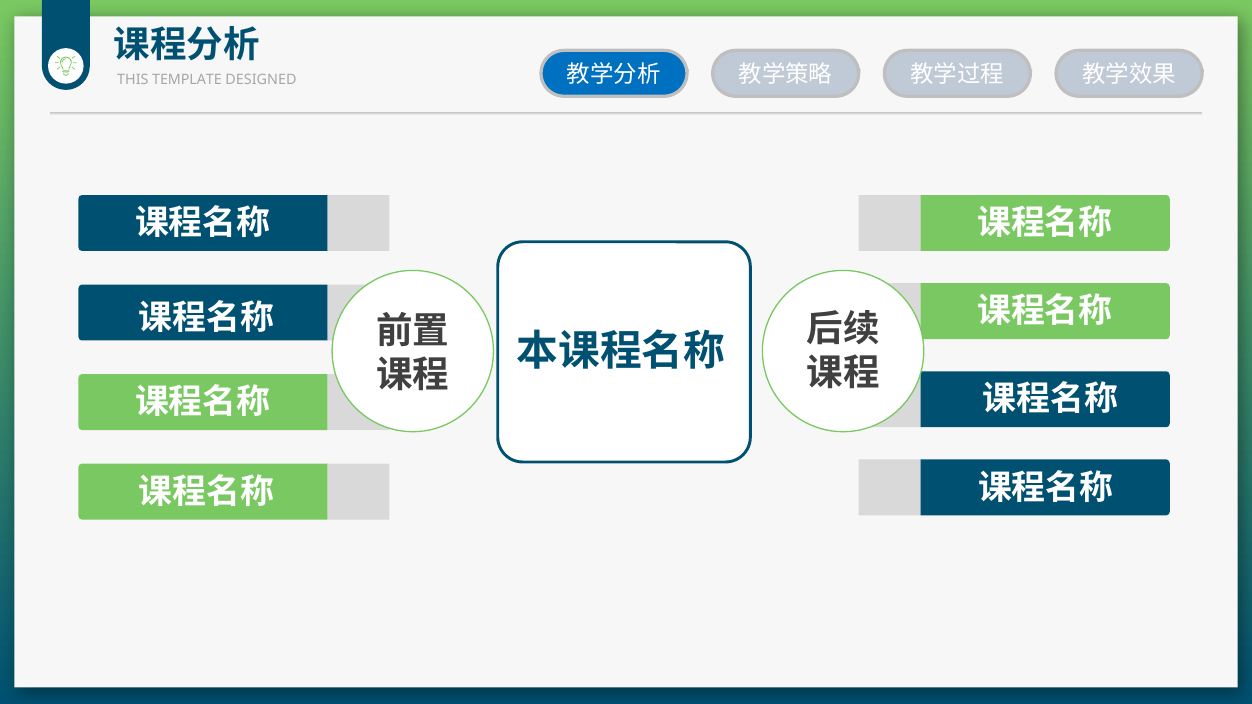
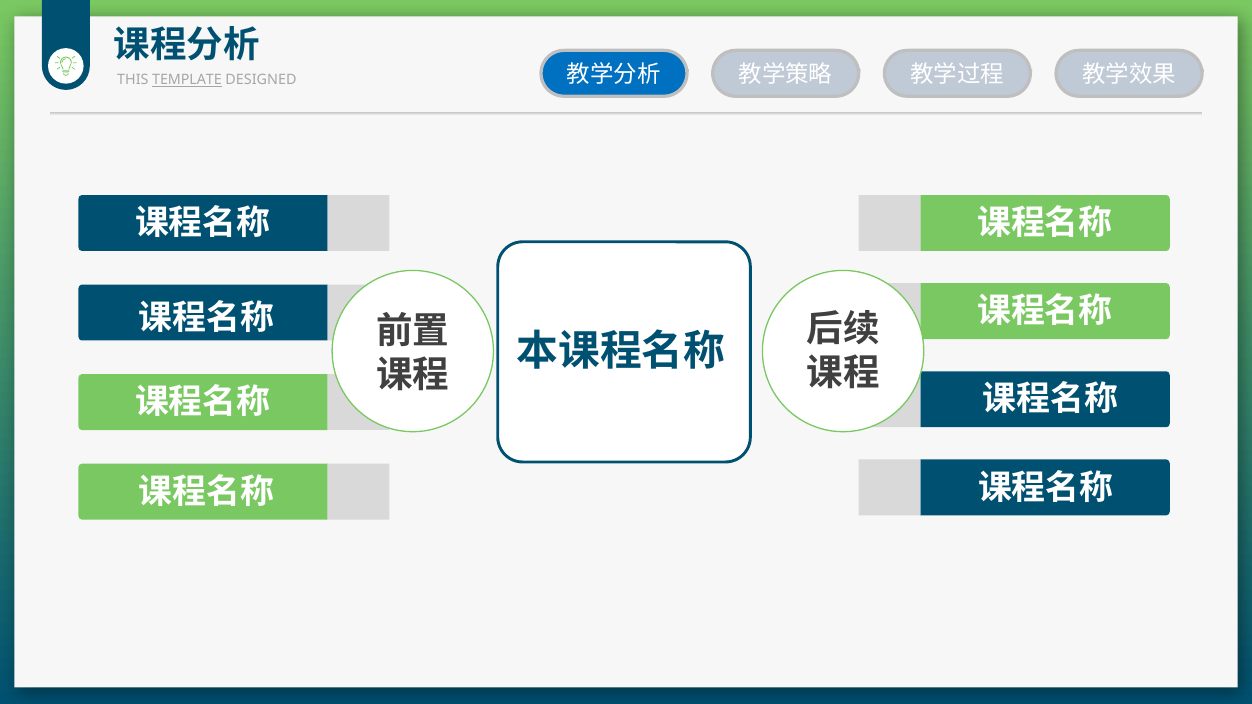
TEMPLATE underline: none -> present
